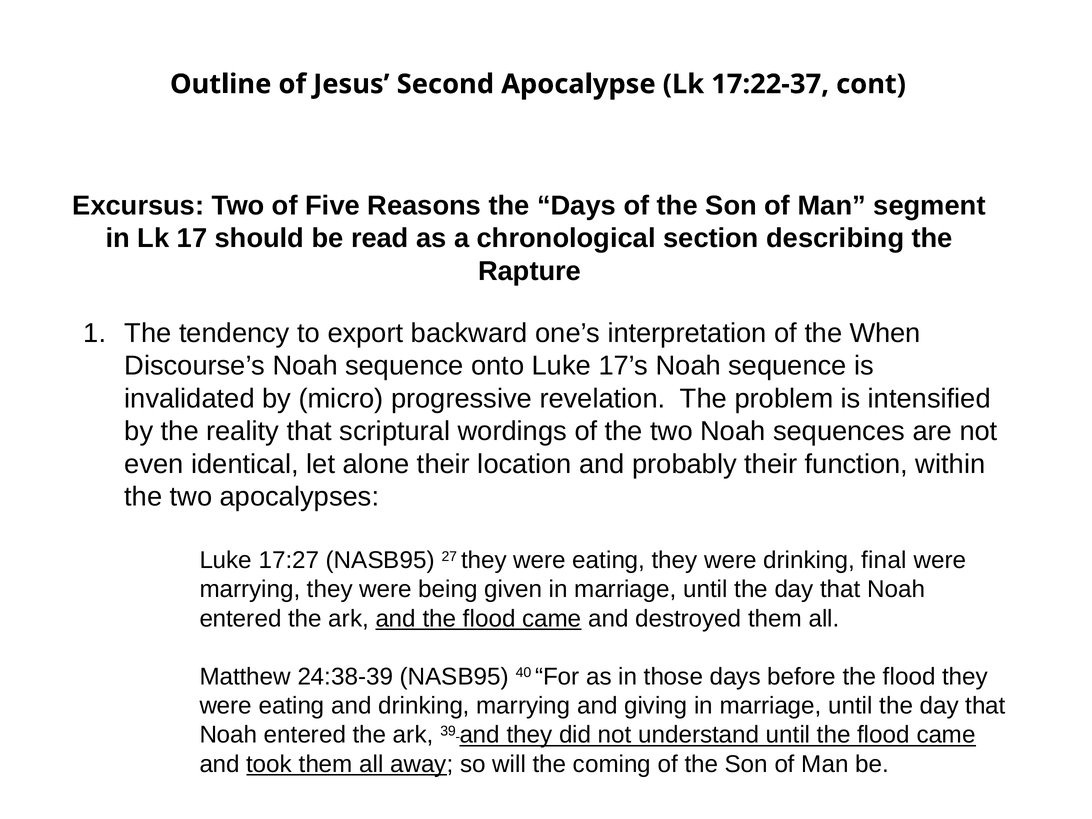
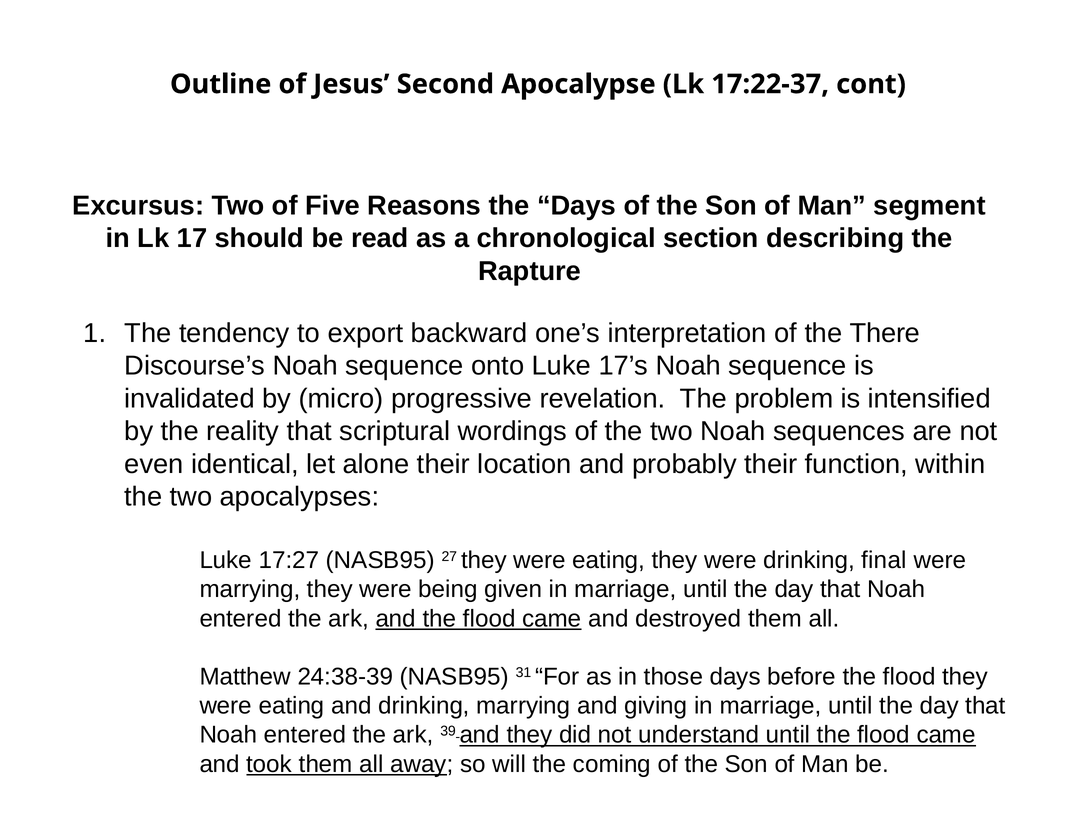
When: When -> There
40: 40 -> 31
